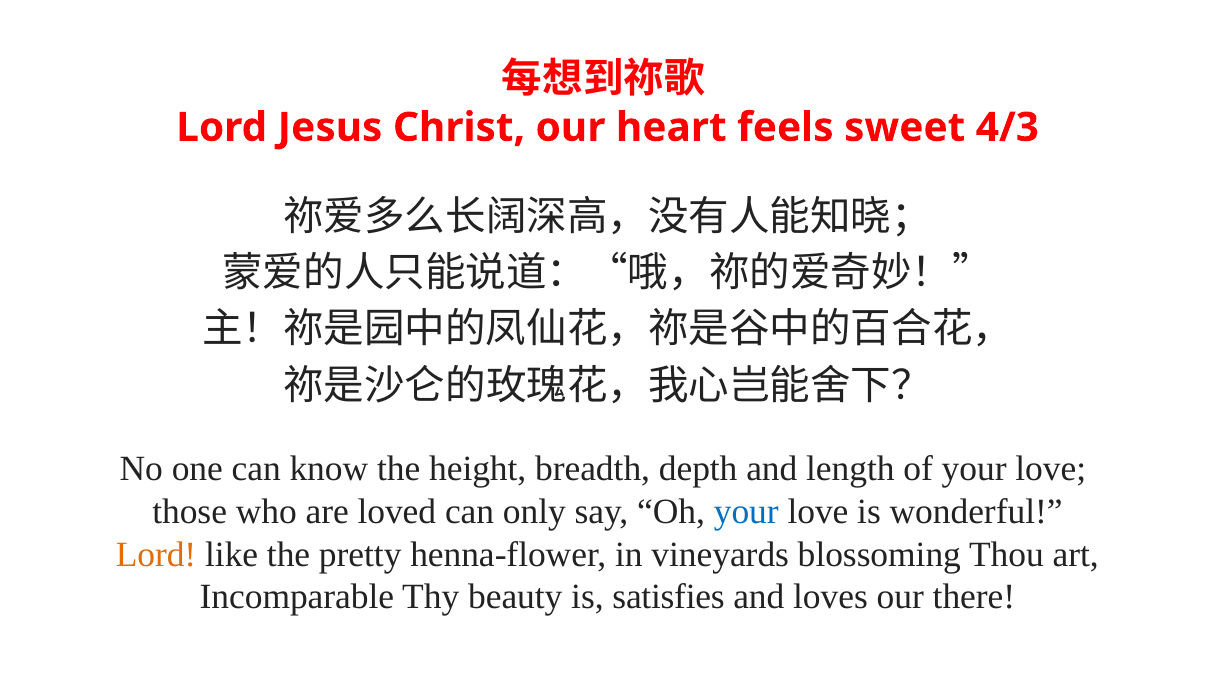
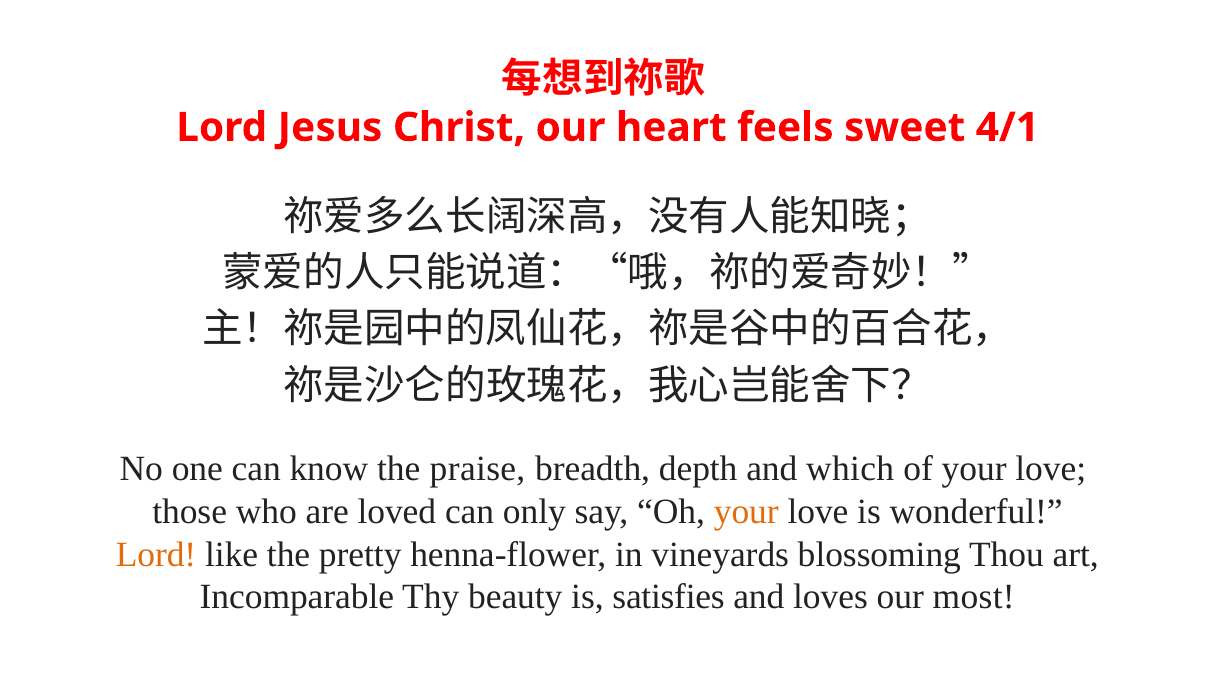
4/3: 4/3 -> 4/1
height: height -> praise
length: length -> which
your at (746, 512) colour: blue -> orange
there: there -> most
